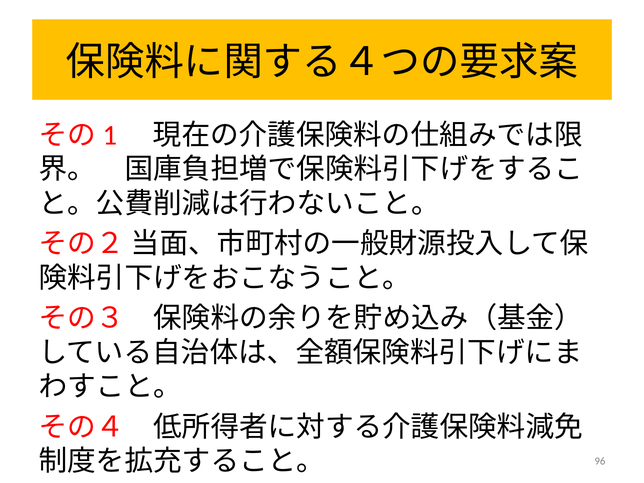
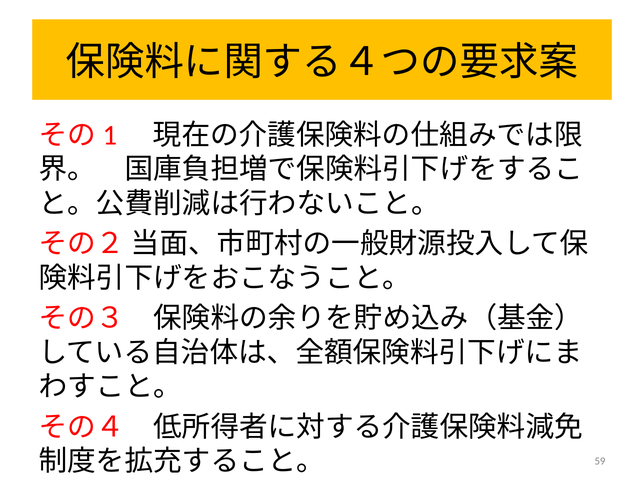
96: 96 -> 59
